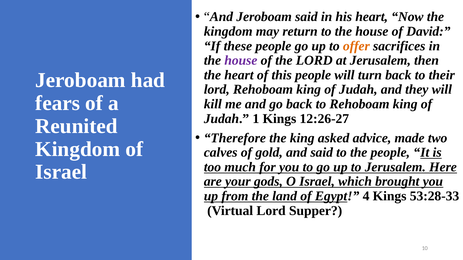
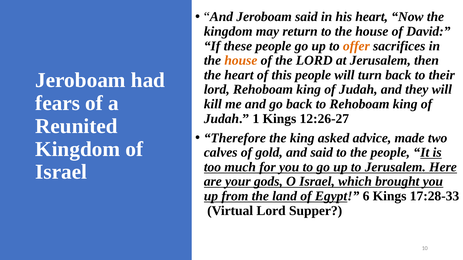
house at (241, 61) colour: purple -> orange
4: 4 -> 6
53:28-33: 53:28-33 -> 17:28-33
